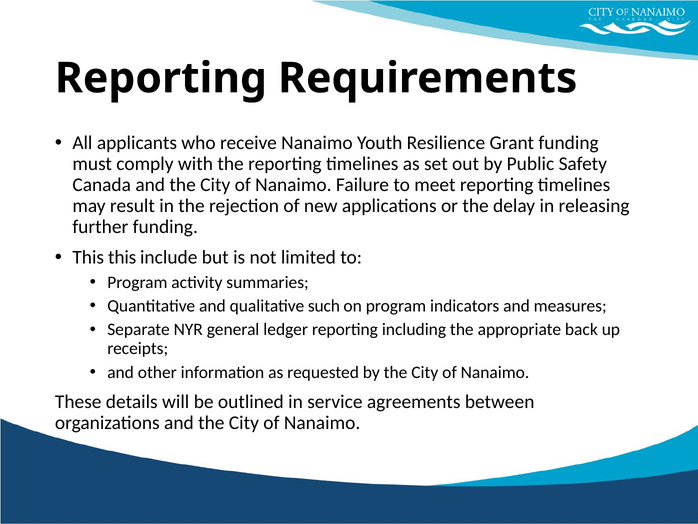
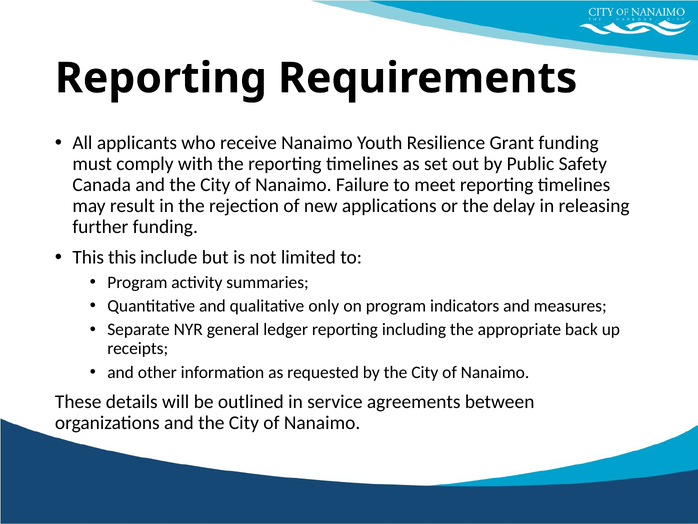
such: such -> only
